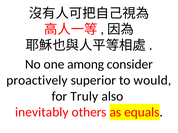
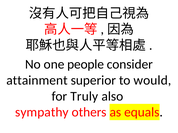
among: among -> people
proactively: proactively -> attainment
inevitably: inevitably -> sympathy
